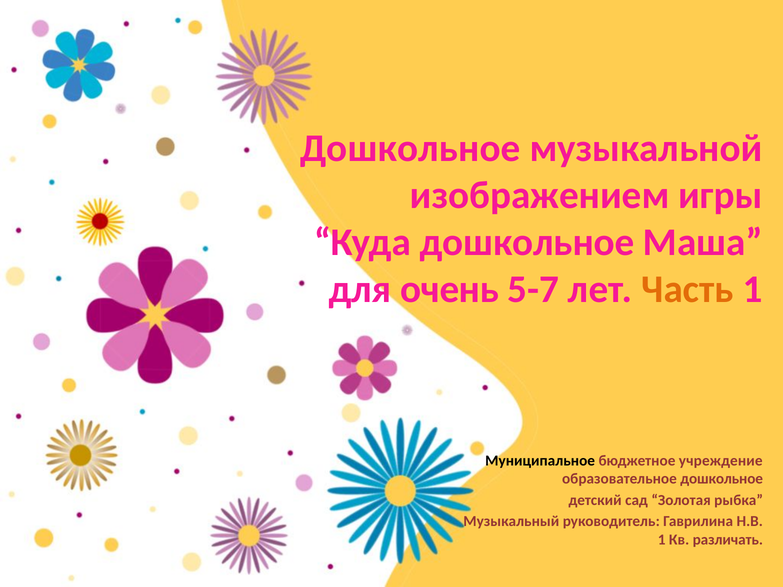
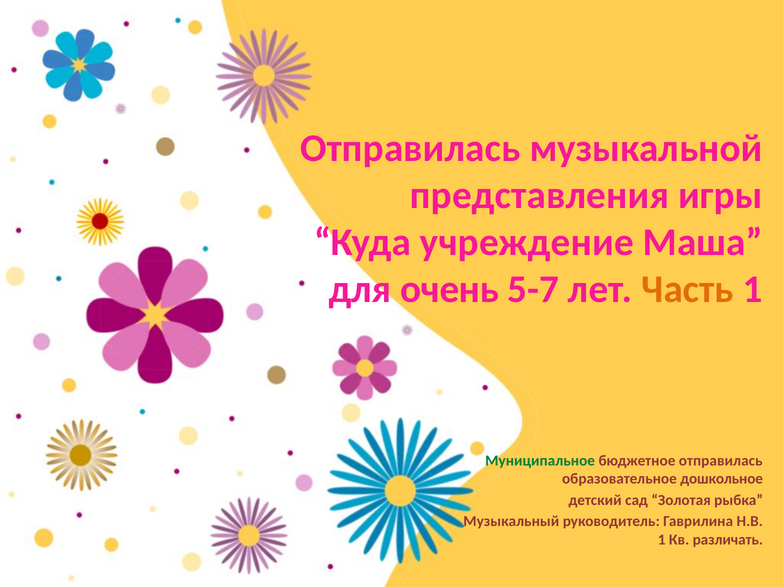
Дошкольное at (410, 148): Дошкольное -> Отправилась
изображением: изображением -> представления
Куда дошкольное: дошкольное -> учреждение
Муниципальное colour: black -> green
бюджетное учреждение: учреждение -> отправилась
